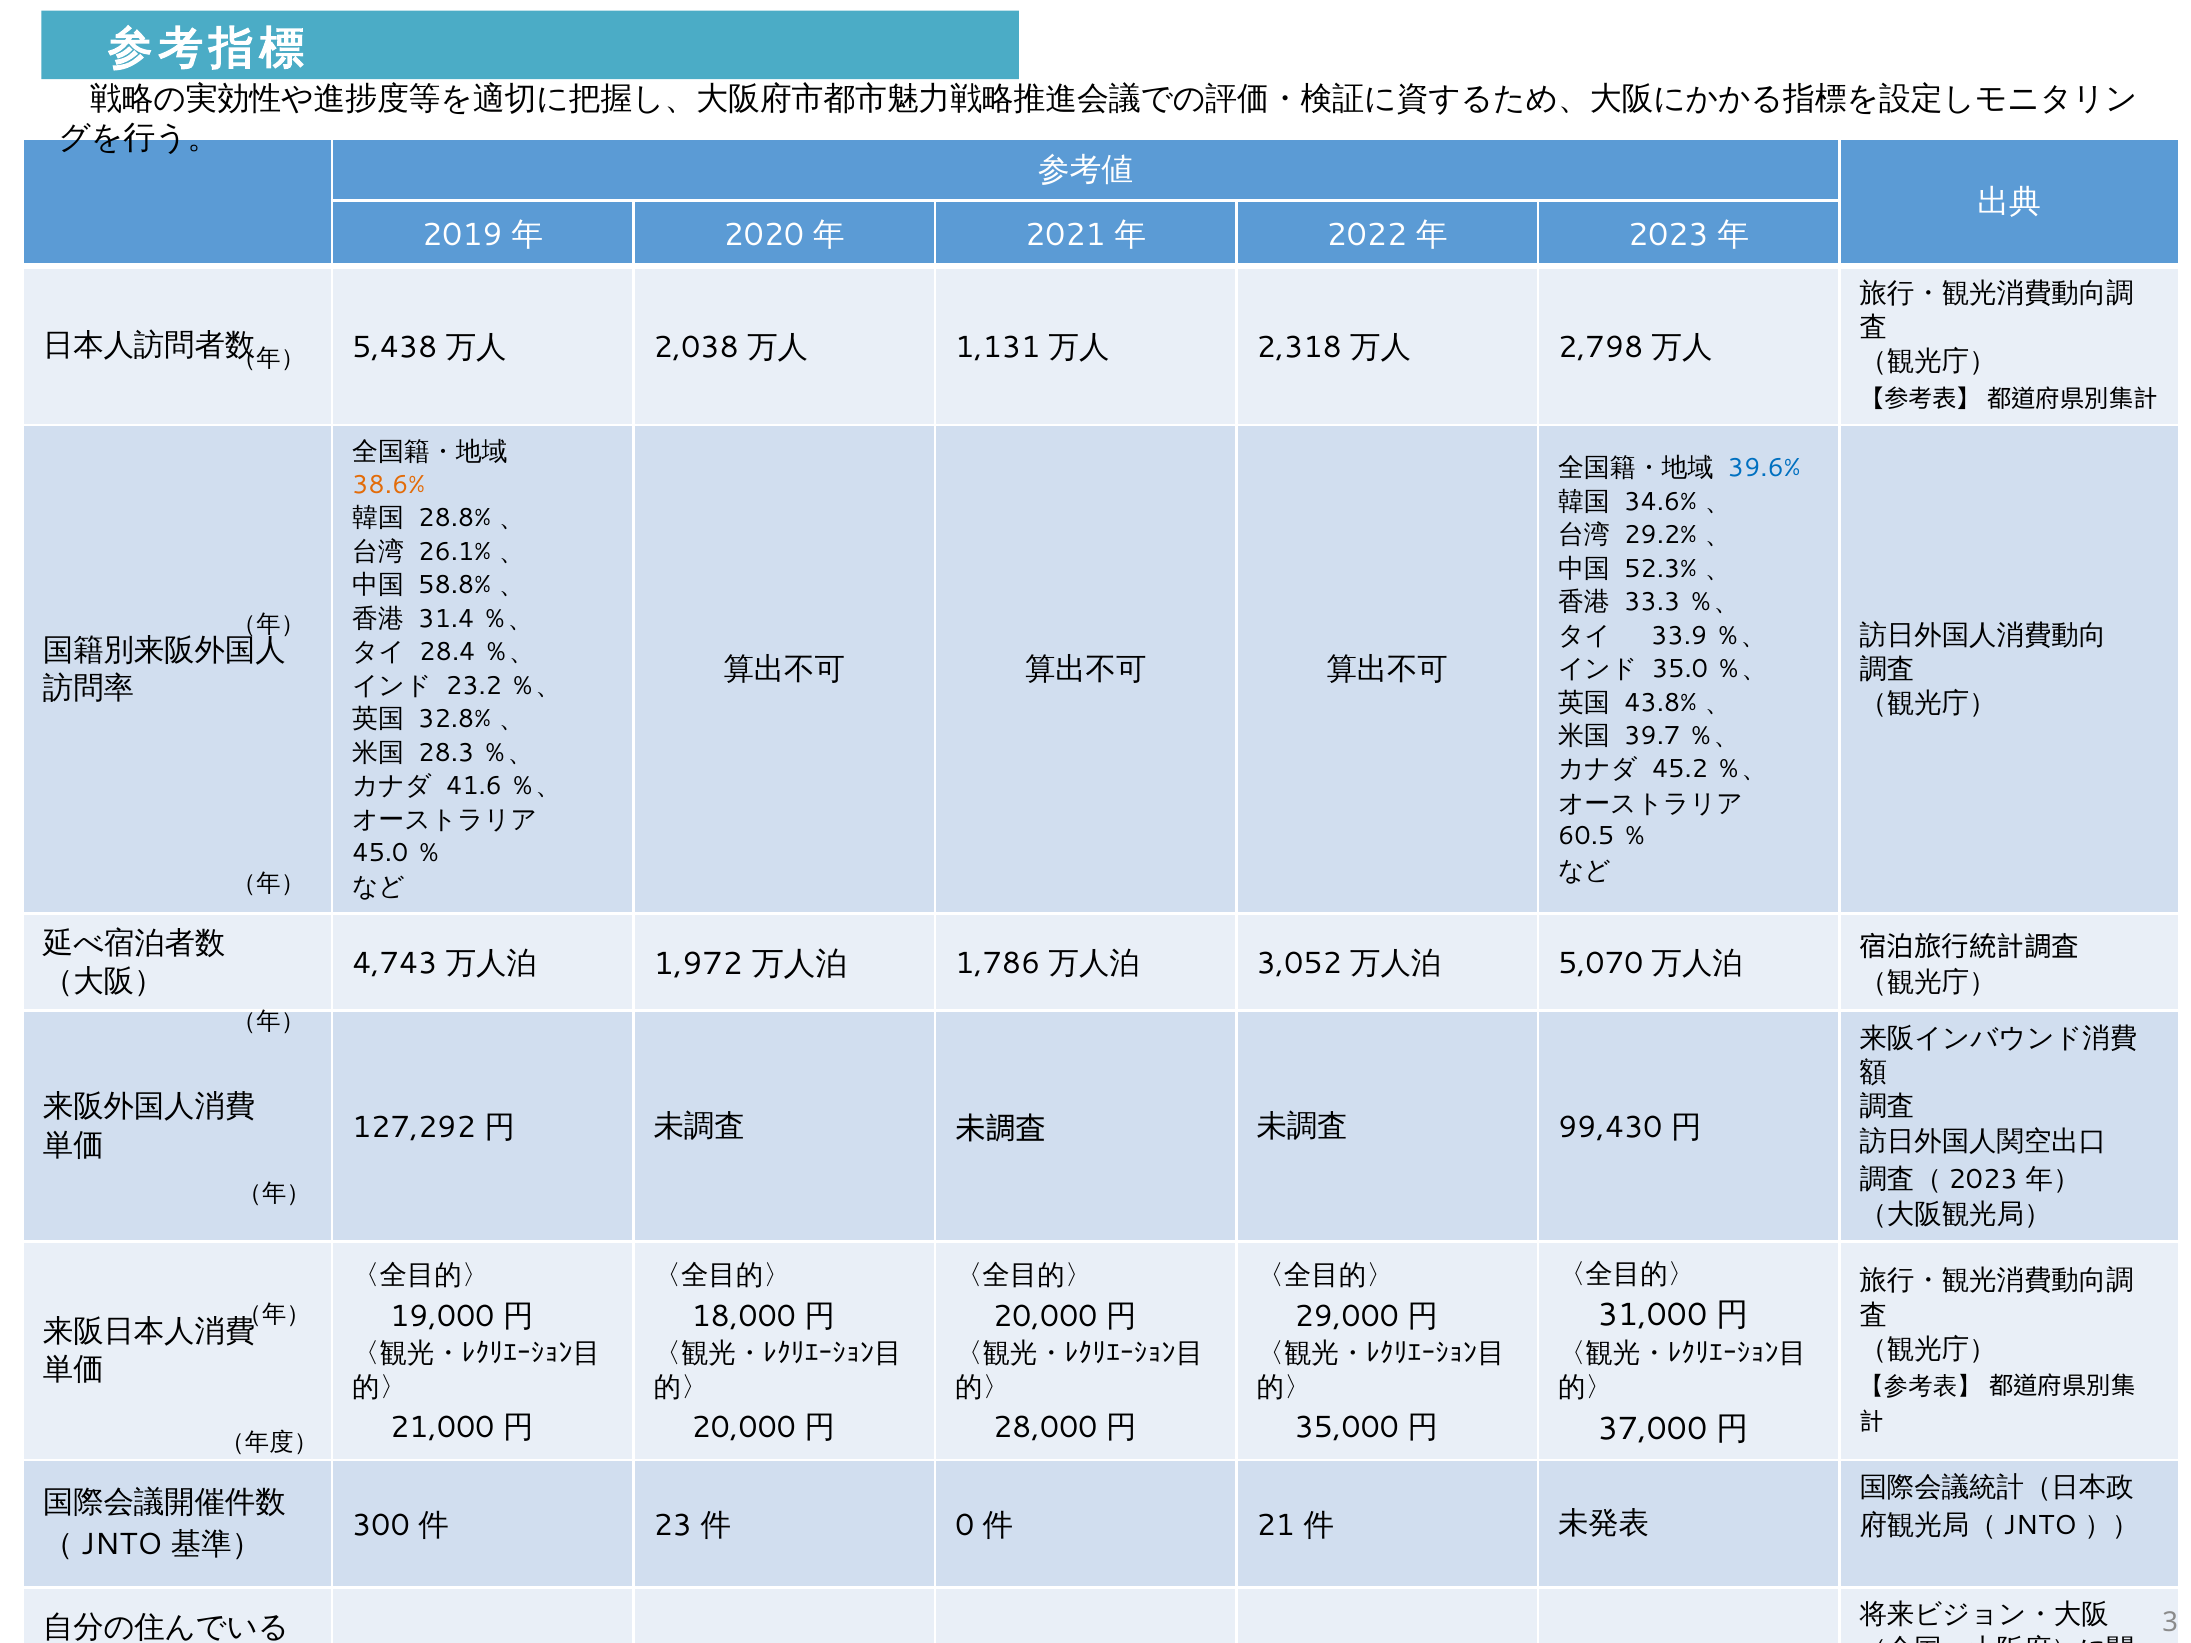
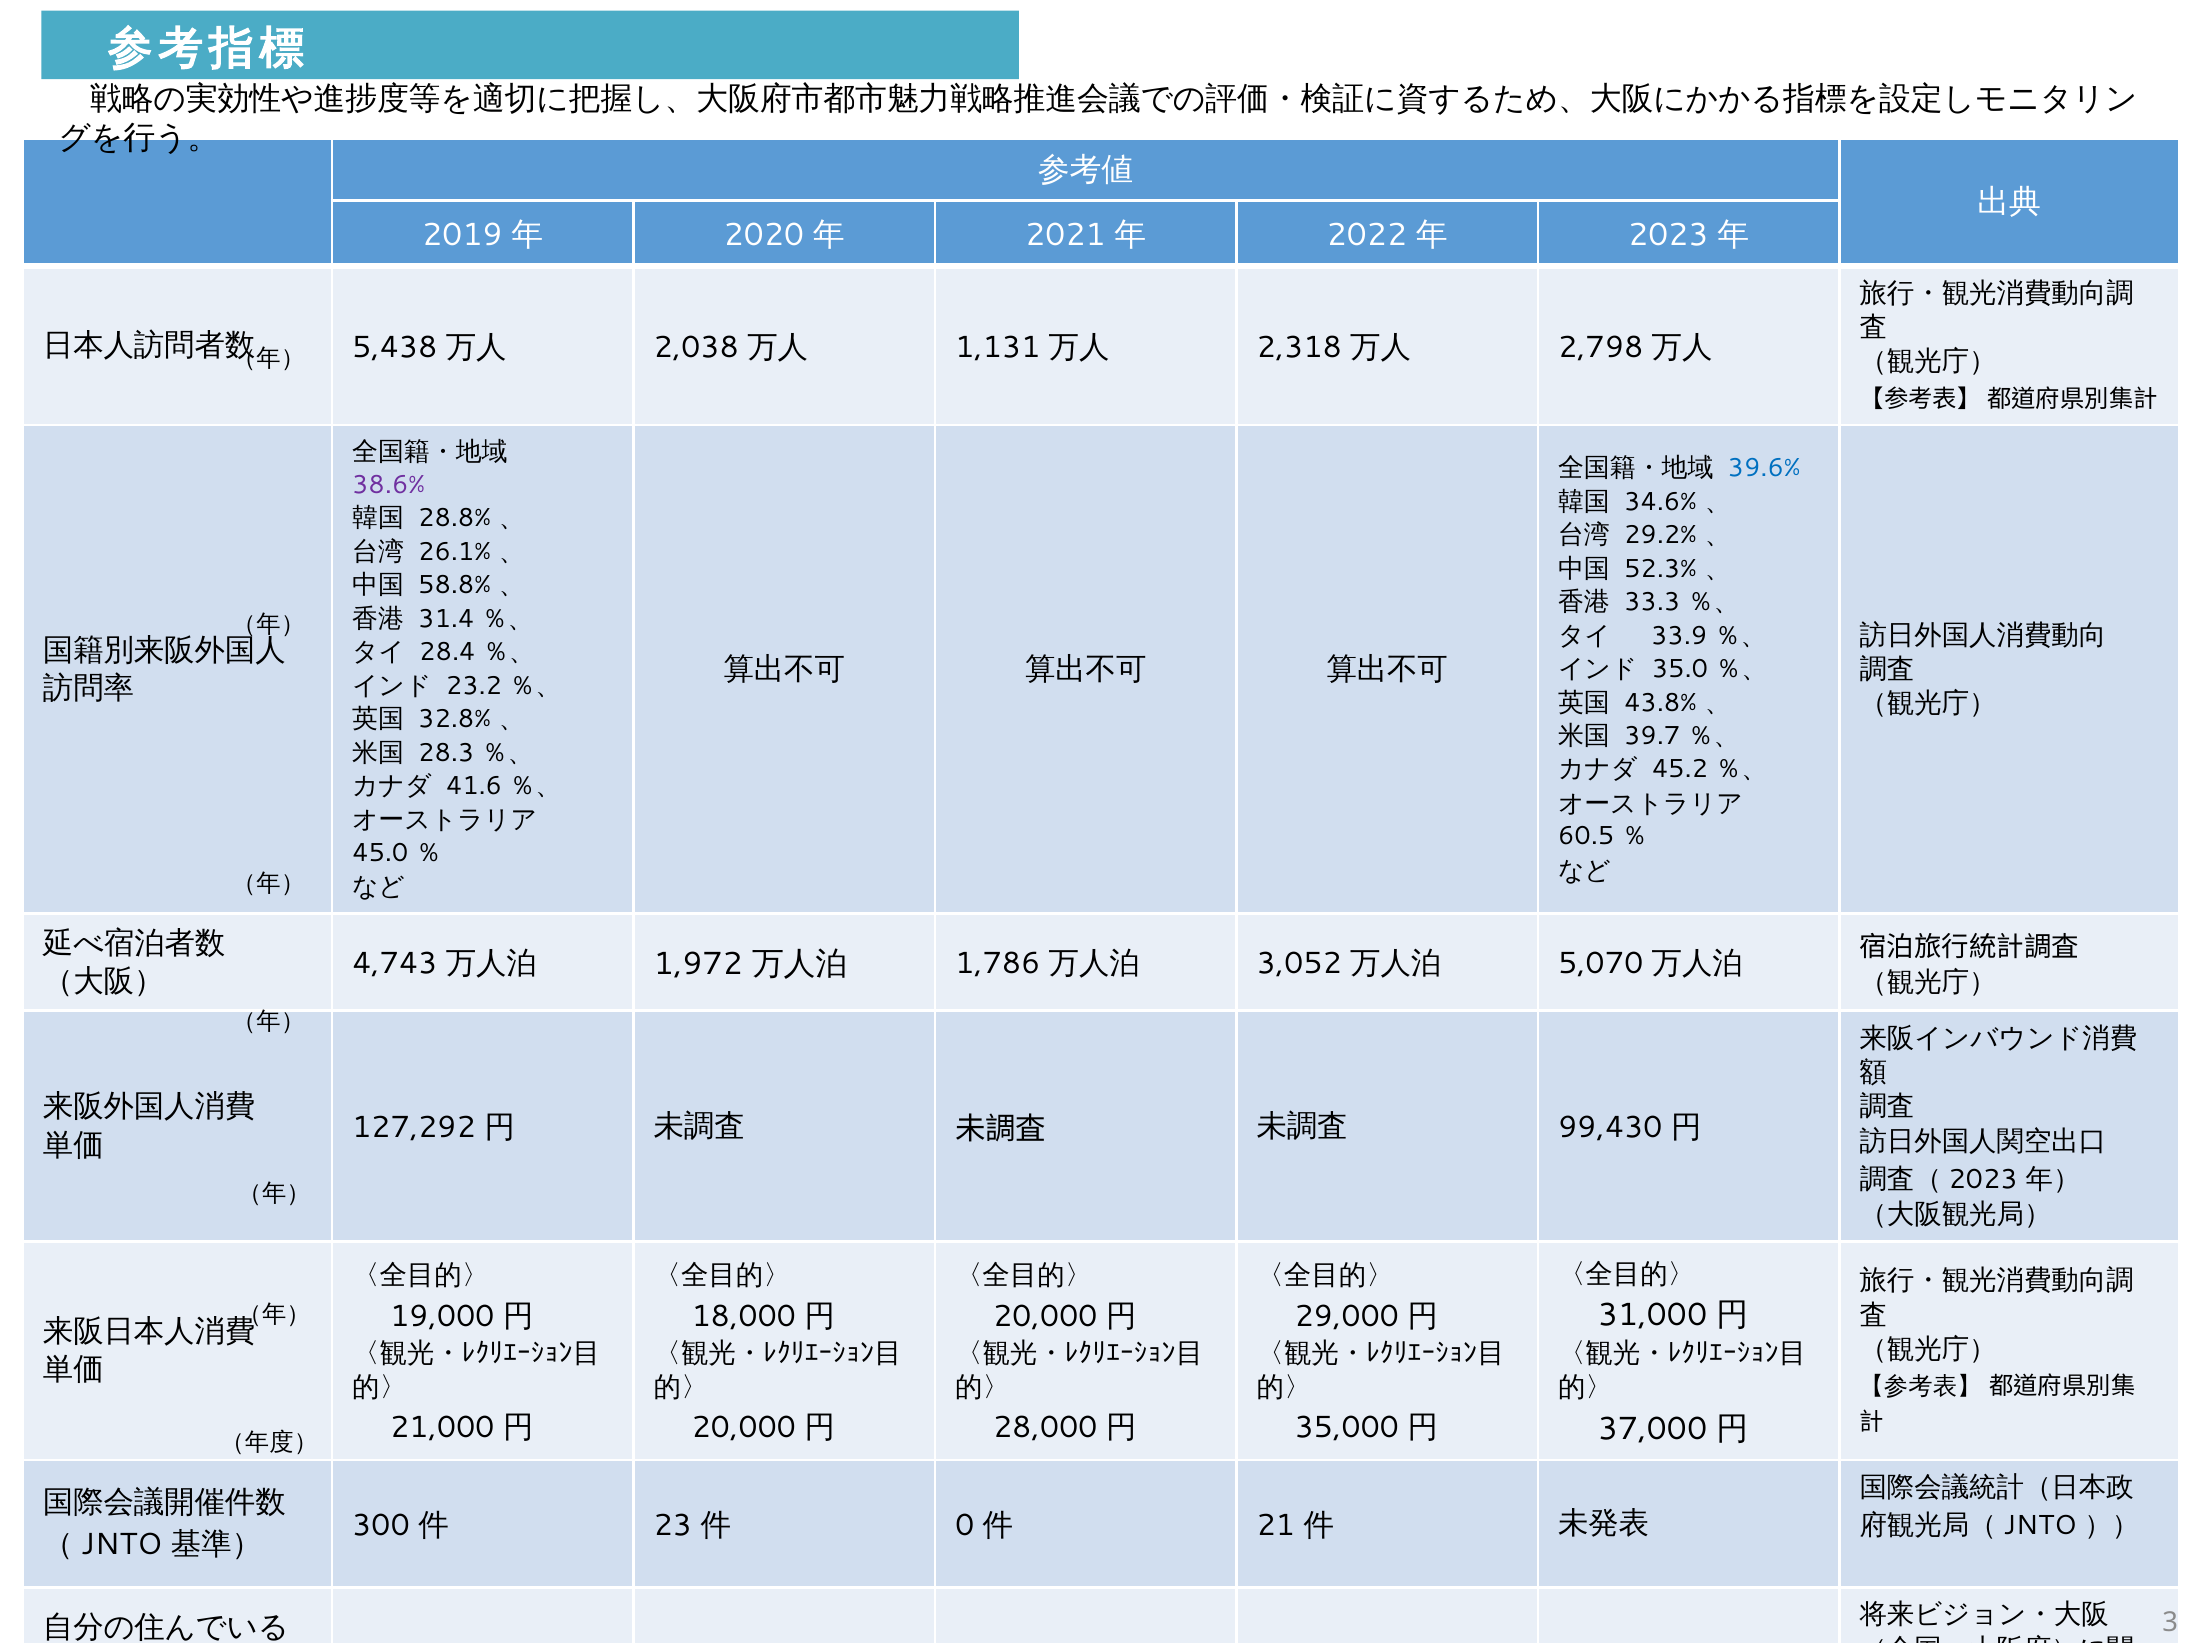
38.6% colour: orange -> purple
